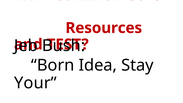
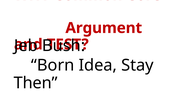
Resources: Resources -> Argument
Your: Your -> Then
